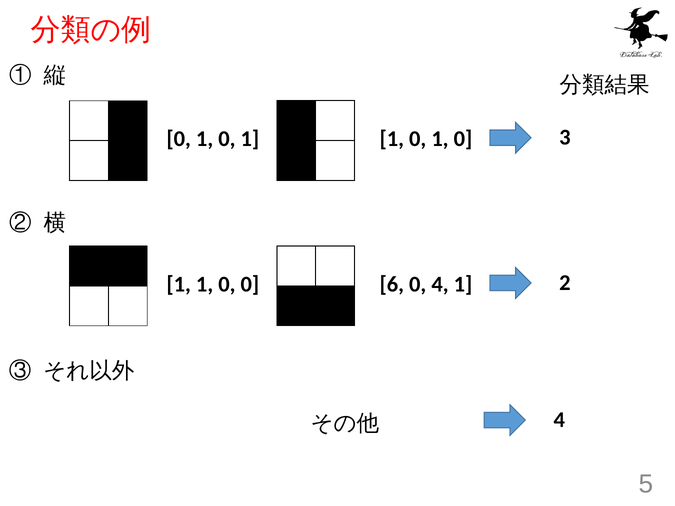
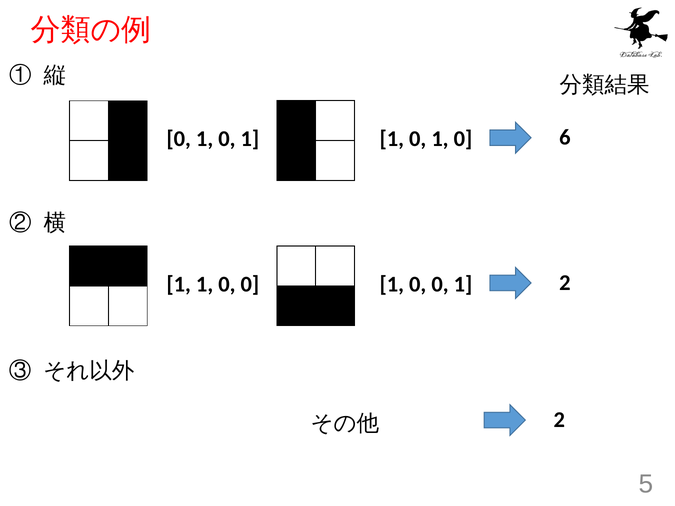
3: 3 -> 6
6 at (392, 284): 6 -> 1
4 at (440, 284): 4 -> 0
4 at (559, 420): 4 -> 2
